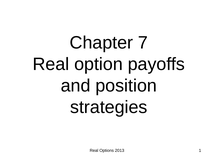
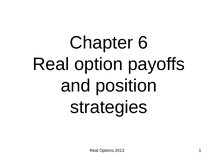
7: 7 -> 6
